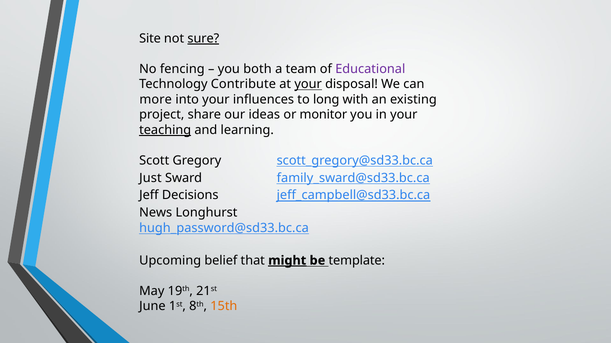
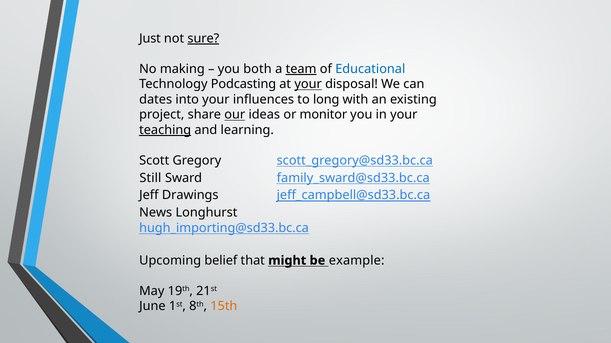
Site: Site -> Just
fencing: fencing -> making
team underline: none -> present
Educational colour: purple -> blue
Contribute: Contribute -> Podcasting
more: more -> dates
our underline: none -> present
Just: Just -> Still
Decisions: Decisions -> Drawings
hugh_password@sd33.bc.ca: hugh_password@sd33.bc.ca -> hugh_importing@sd33.bc.ca
might underline: present -> none
template: template -> example
